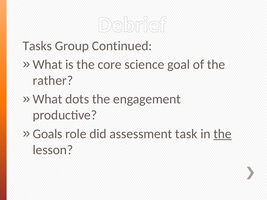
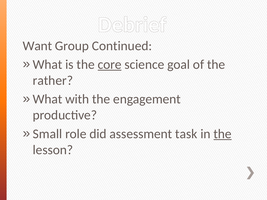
Tasks: Tasks -> Want
core underline: none -> present
dots: dots -> with
Goals: Goals -> Small
